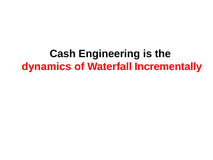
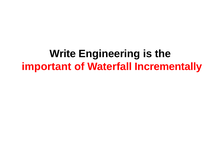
Cash: Cash -> Write
dynamics: dynamics -> important
